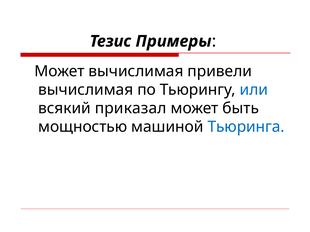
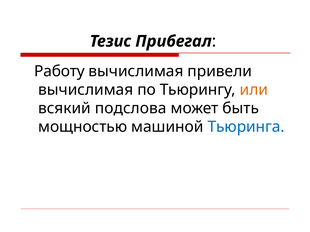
Примеры: Примеры -> Прибегал
Может at (59, 71): Может -> Работу
или colour: blue -> orange
приказал: приказал -> подслова
